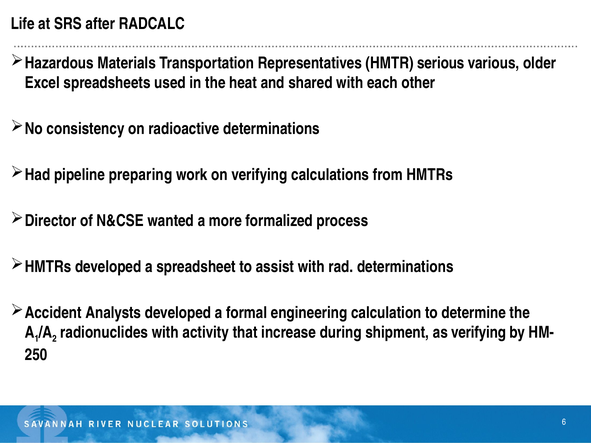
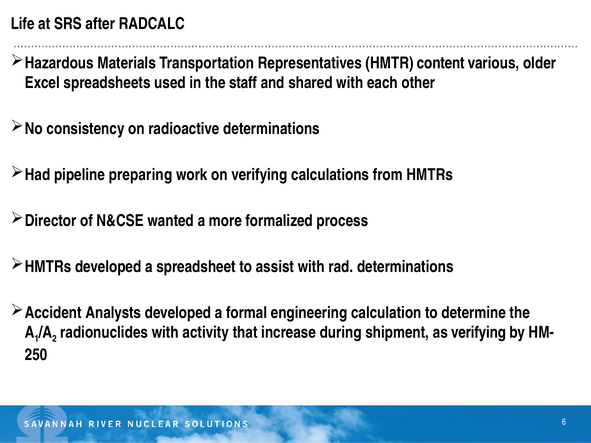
serious: serious -> content
heat: heat -> staff
